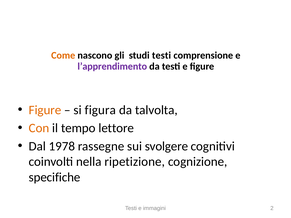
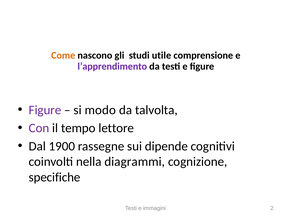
studi testi: testi -> utile
Figure at (45, 110) colour: orange -> purple
figura: figura -> modo
Con colour: orange -> purple
1978: 1978 -> 1900
svolgere: svolgere -> dipende
ripetizione: ripetizione -> diagrammi
